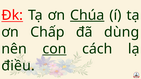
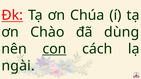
Chúa underline: present -> none
Chấp: Chấp -> Chào
điều: điều -> ngài
